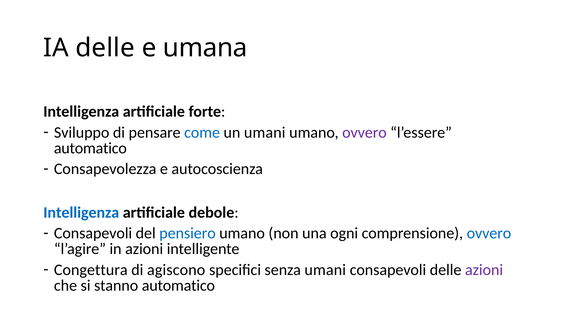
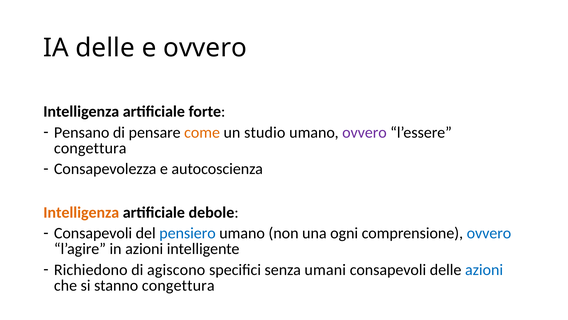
e umana: umana -> ovvero
Sviluppo: Sviluppo -> Pensano
come colour: blue -> orange
un umani: umani -> studio
automatico at (90, 148): automatico -> congettura
Intelligenza at (81, 212) colour: blue -> orange
Congettura: Congettura -> Richiedono
azioni at (484, 269) colour: purple -> blue
stanno automatico: automatico -> congettura
